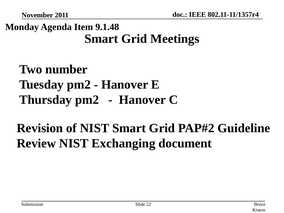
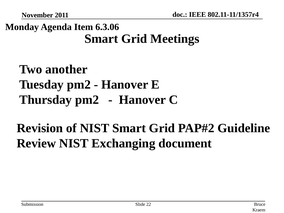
9.1.48: 9.1.48 -> 6.3.06
number: number -> another
